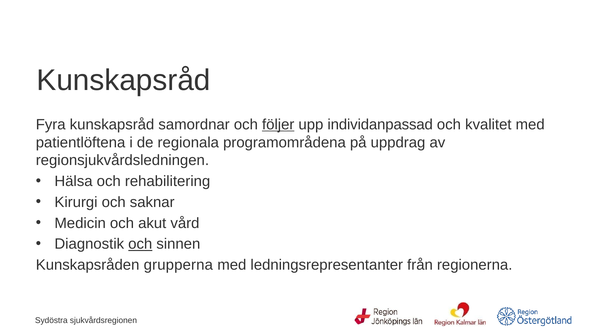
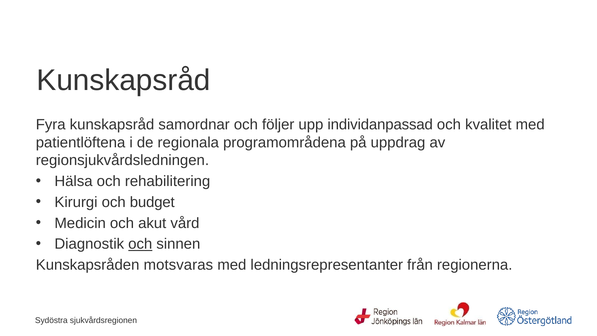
följer underline: present -> none
saknar: saknar -> budget
grupperna: grupperna -> motsvaras
